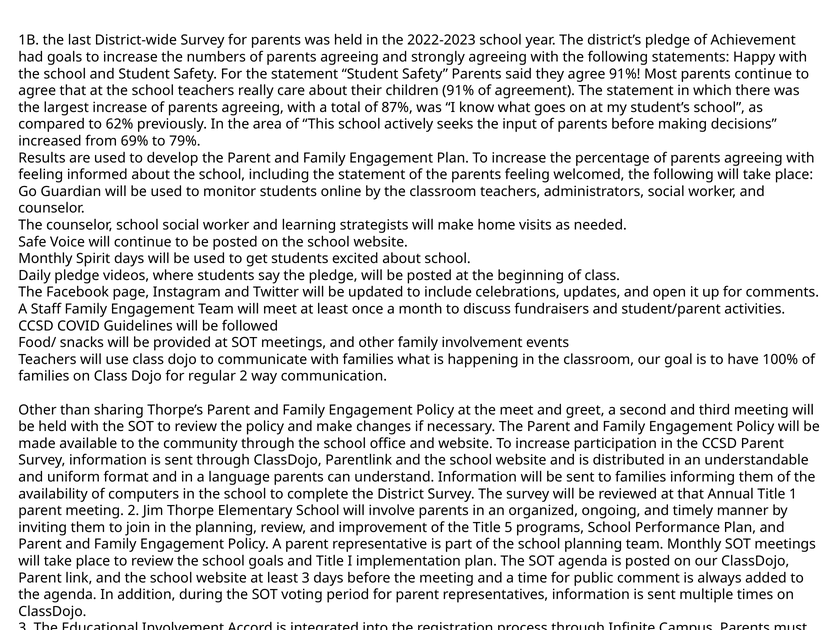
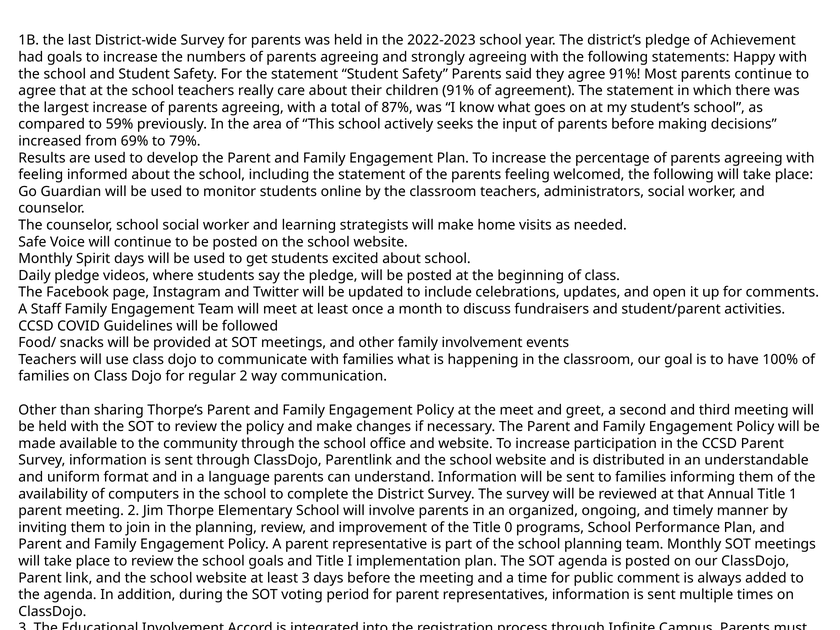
62%: 62% -> 59%
5: 5 -> 0
